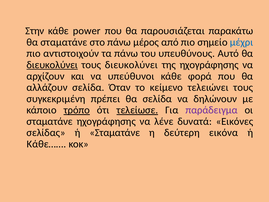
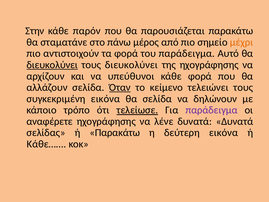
power: power -> παρόν
μέχρι colour: blue -> orange
τα πάνω: πάνω -> φορά
του υπευθύνους: υπευθύνους -> παράδειγμα
Όταν underline: none -> present
συγκεκριμένη πρέπει: πρέπει -> εικόνα
τρόπο underline: present -> none
σταματάνε at (50, 121): σταματάνε -> αναφέρετε
δυνατά Εικόνες: Εικόνες -> Δυνατά
ή Σταματάνε: Σταματάνε -> Παρακάτω
